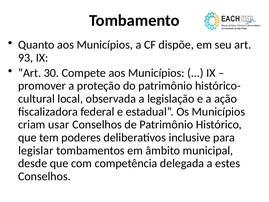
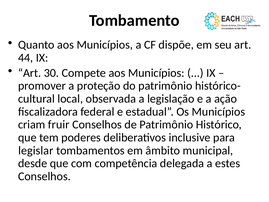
93: 93 -> 44
usar: usar -> fruir
